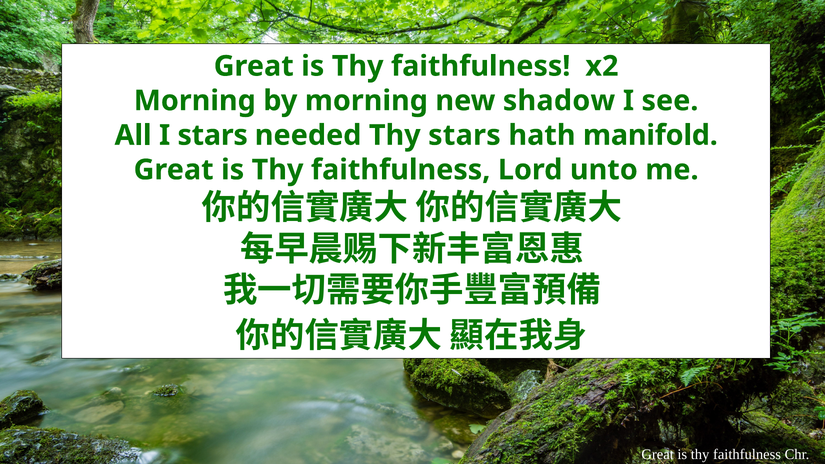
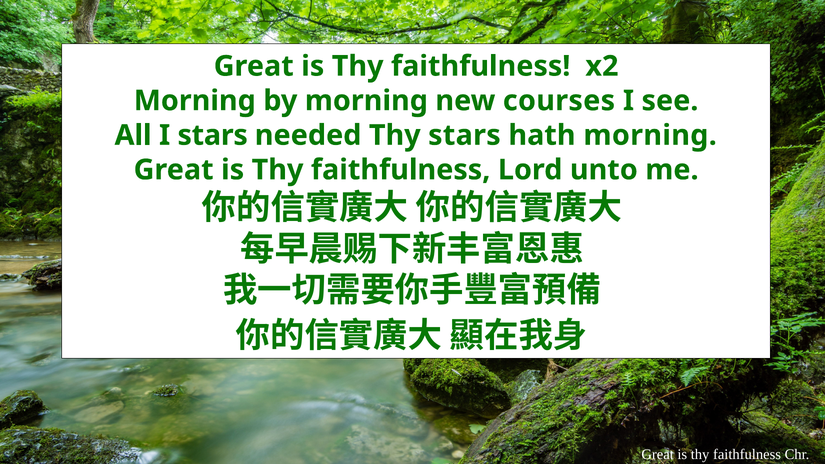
shadow: shadow -> courses
hath manifold: manifold -> morning
